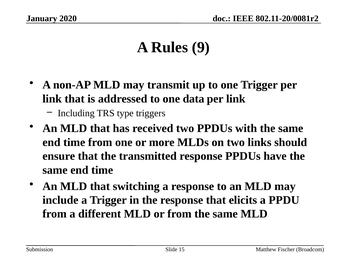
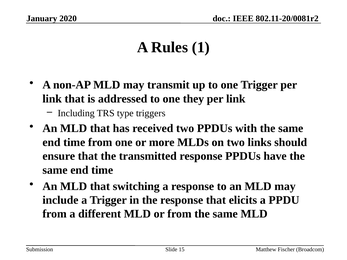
9: 9 -> 1
data: data -> they
